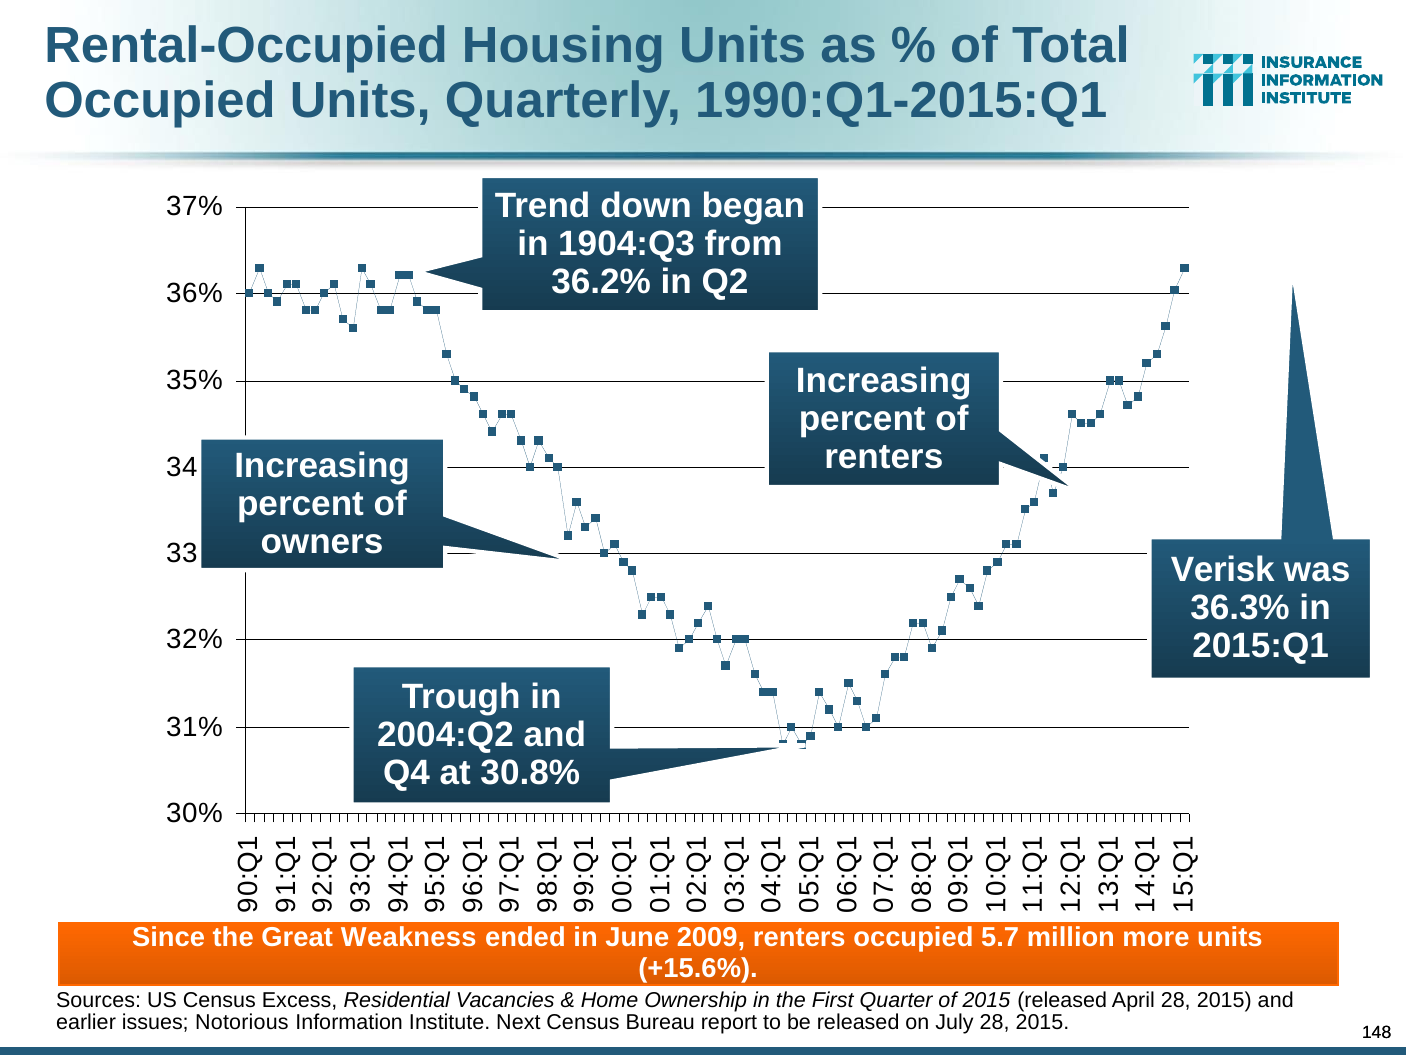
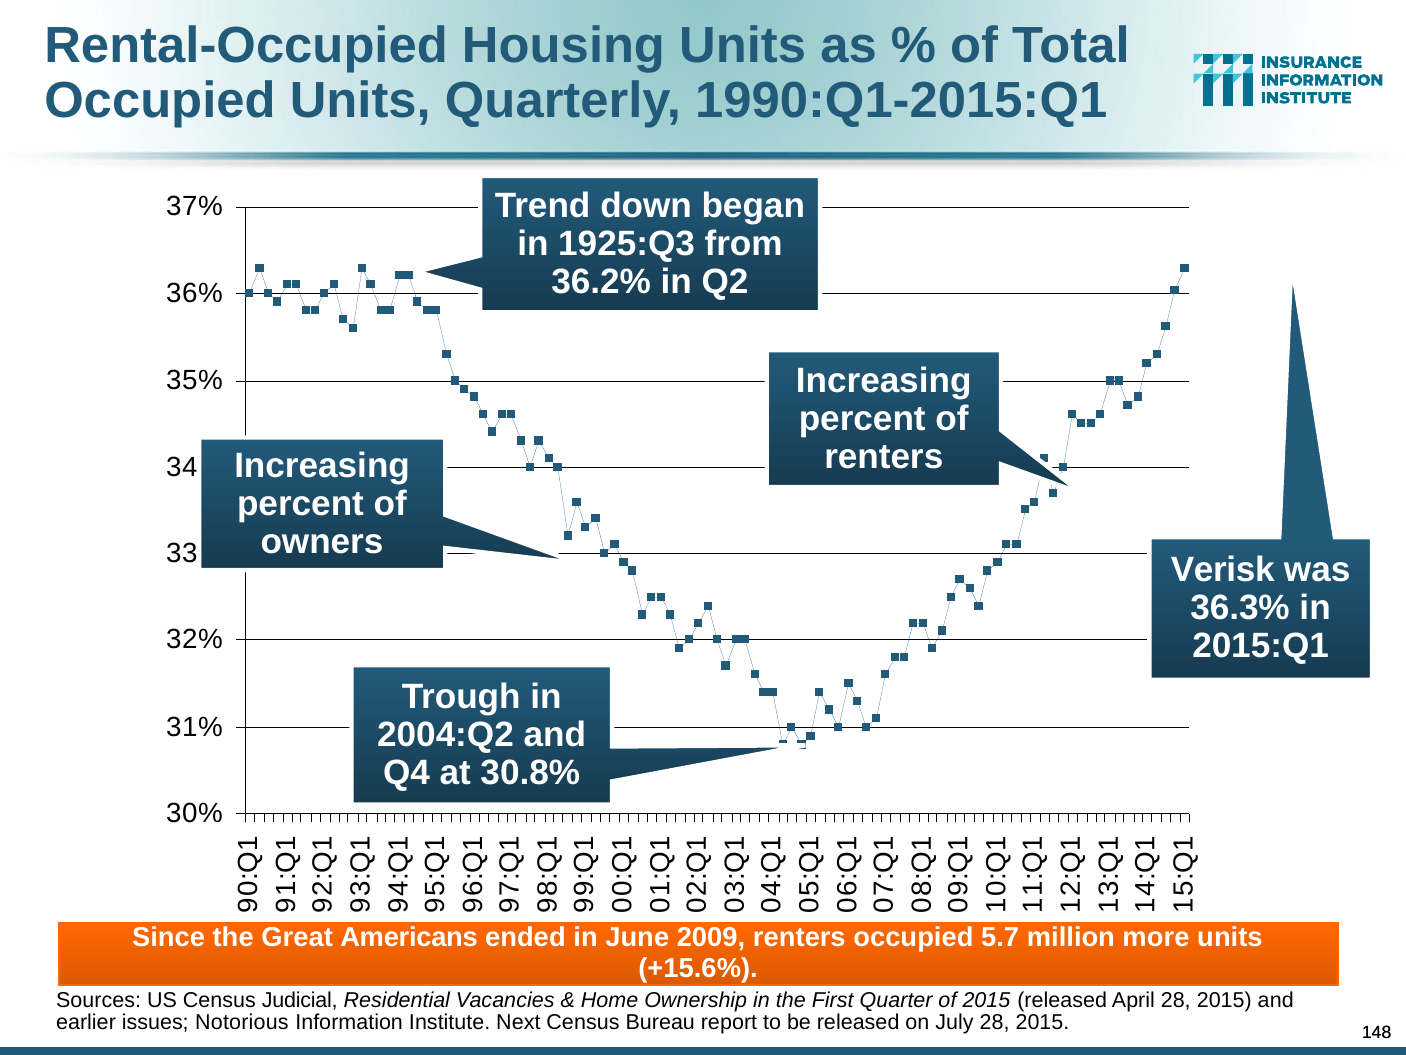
1904:Q3: 1904:Q3 -> 1925:Q3
Weakness: Weakness -> Americans
Excess: Excess -> Judicial
